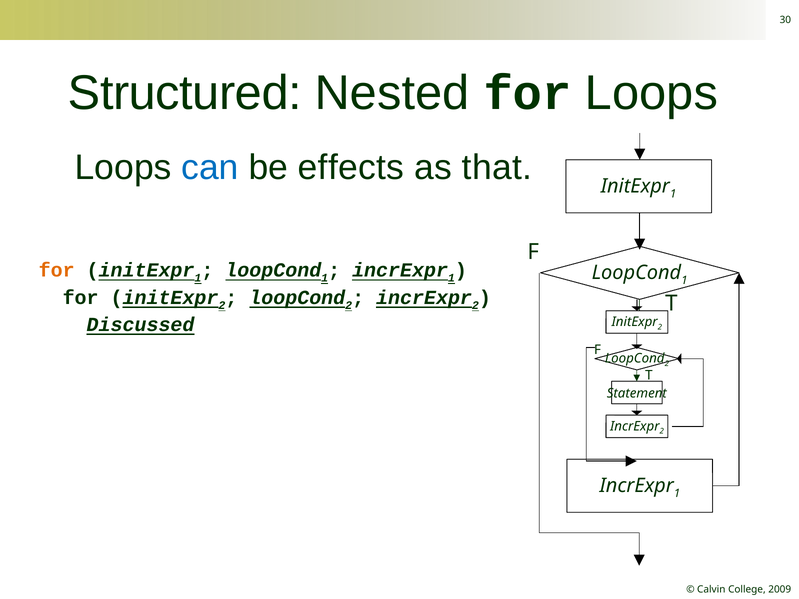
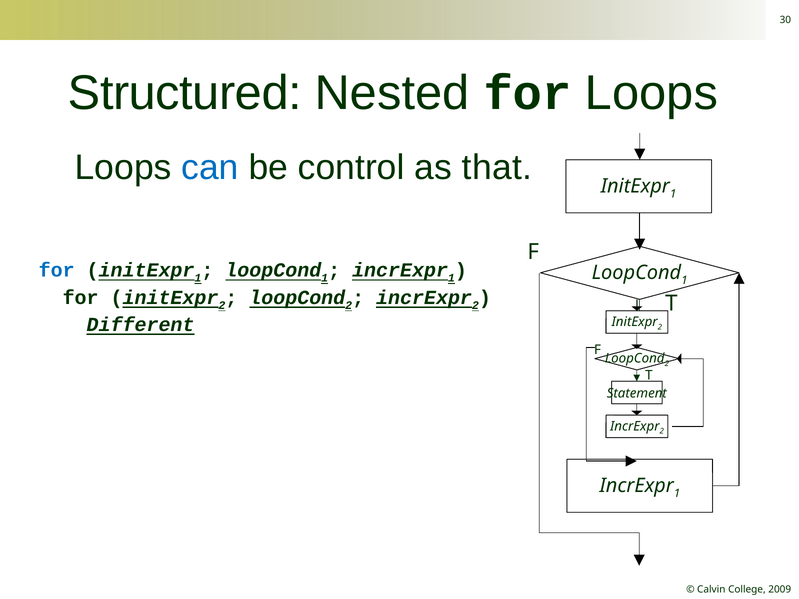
effects: effects -> control
for at (57, 270) colour: orange -> blue
Discussed: Discussed -> Different
